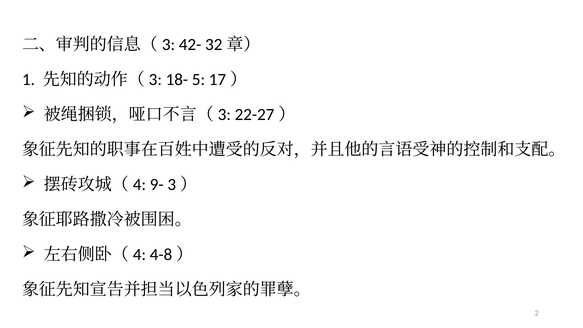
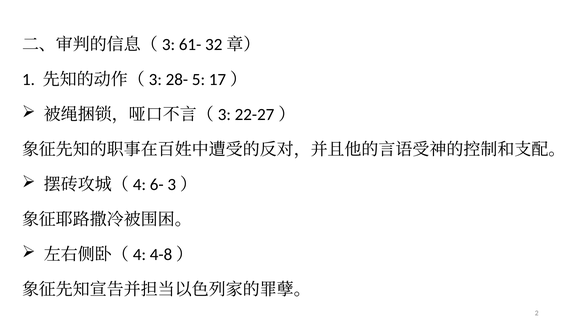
42-: 42- -> 61-
18-: 18- -> 28-
9-: 9- -> 6-
